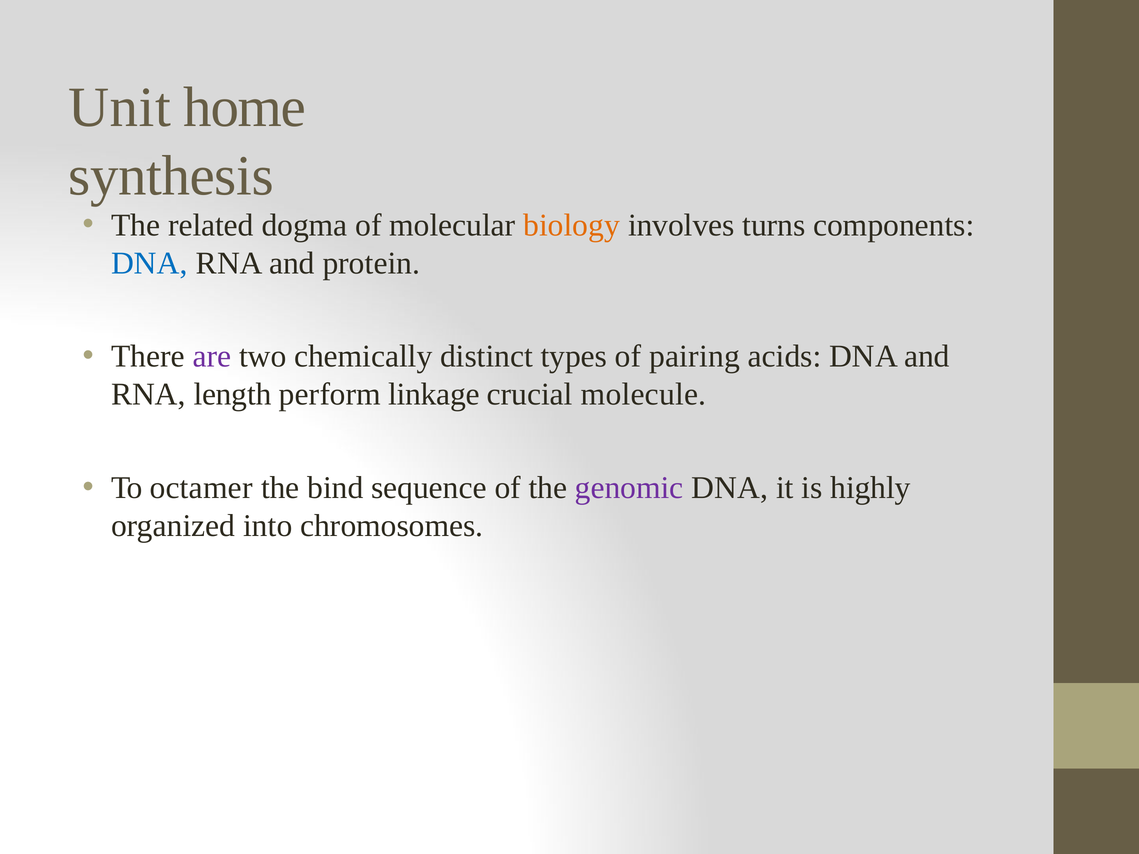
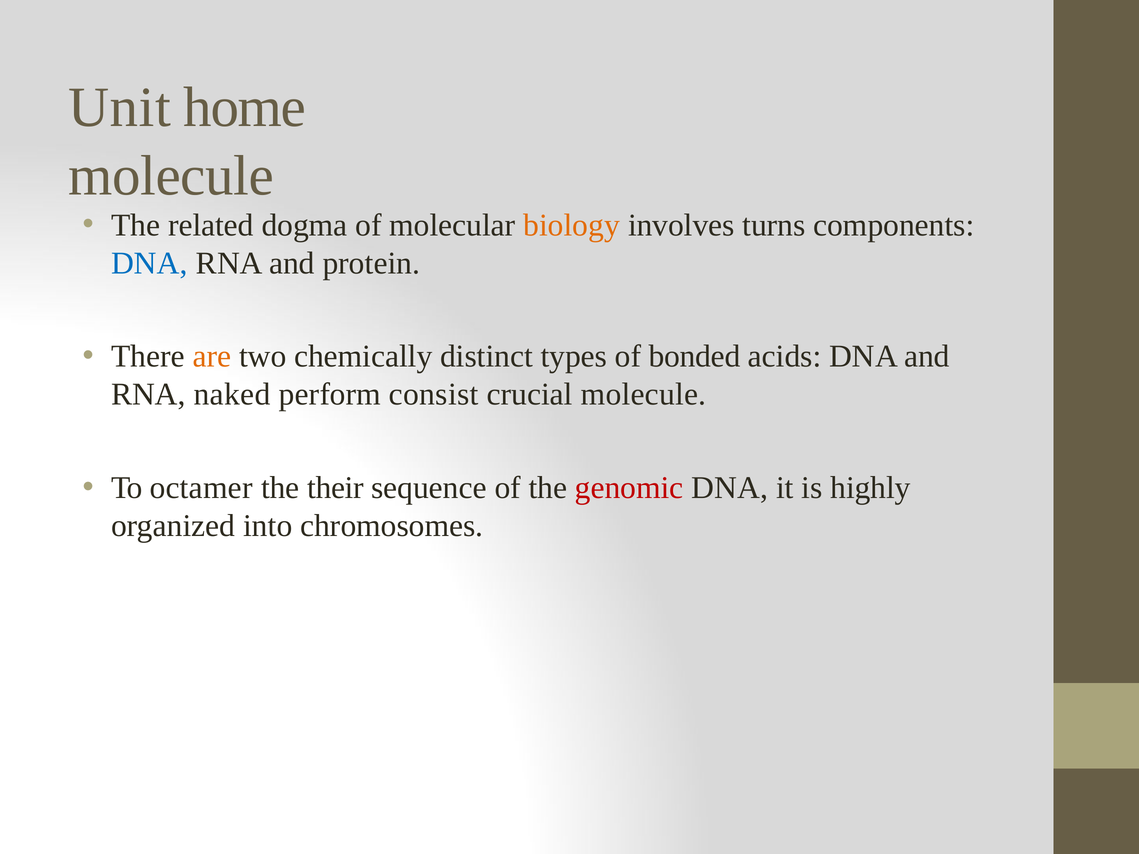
synthesis at (171, 176): synthesis -> molecule
are colour: purple -> orange
pairing: pairing -> bonded
length: length -> naked
linkage: linkage -> consist
bind: bind -> their
genomic colour: purple -> red
